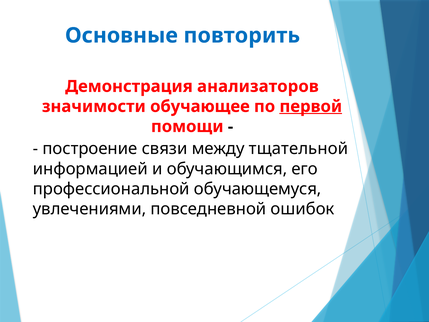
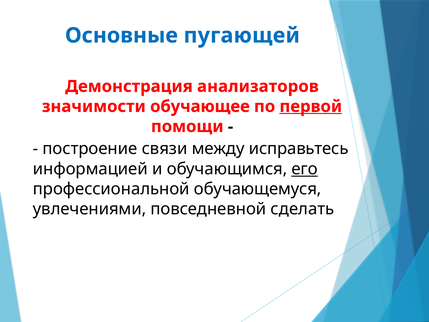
повторить: повторить -> пугающей
тщательной: тщательной -> исправьтесь
его underline: none -> present
ошибок: ошибок -> сделать
